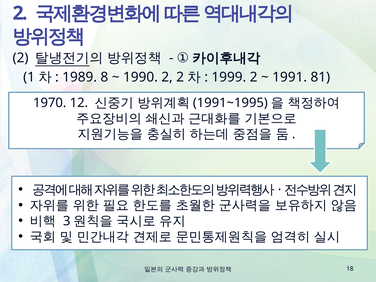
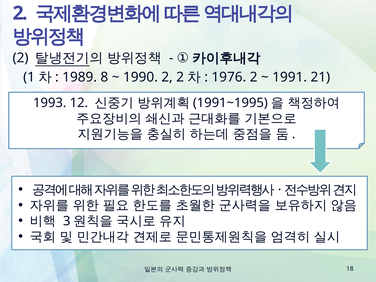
1999: 1999 -> 1976
81: 81 -> 21
1970: 1970 -> 1993
